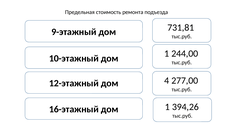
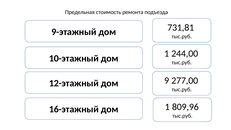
4: 4 -> 9
394,26: 394,26 -> 809,96
